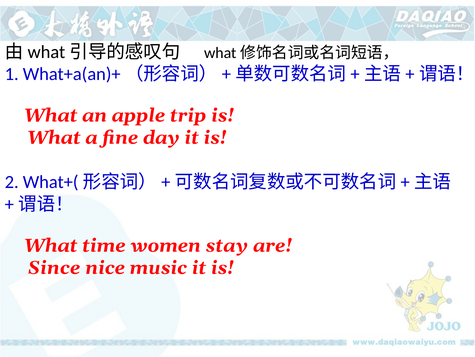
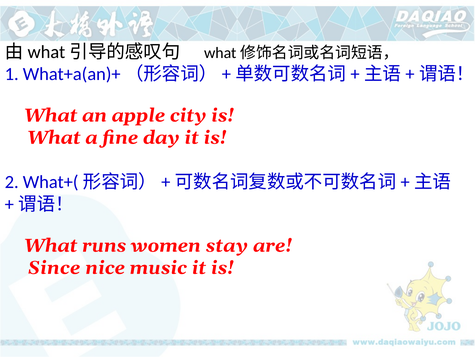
trip: trip -> city
time: time -> runs
